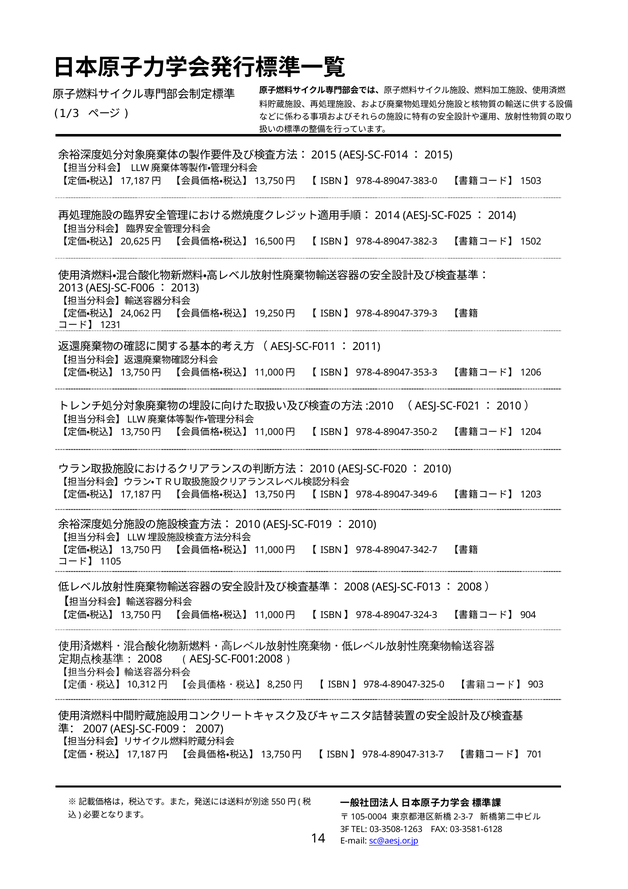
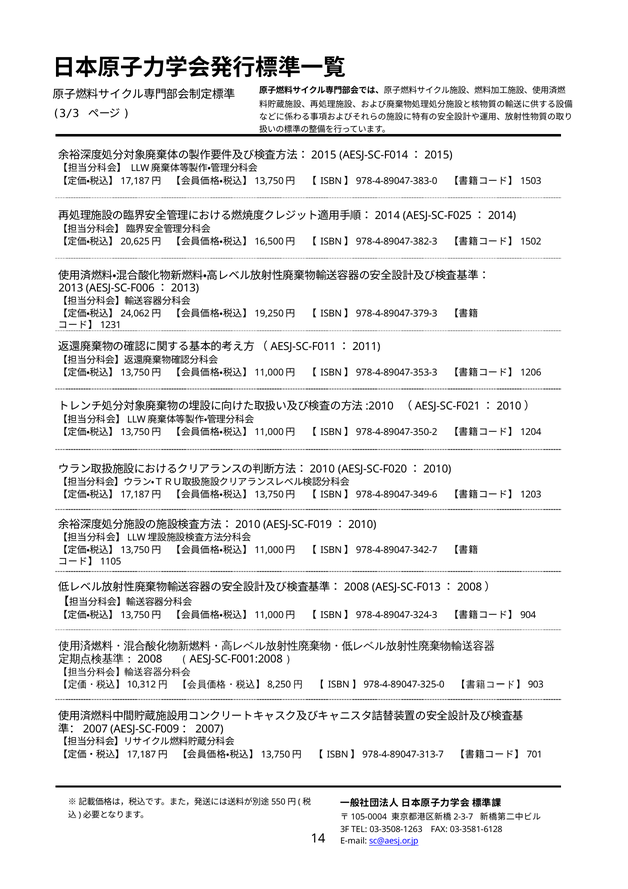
1/3: 1/3 -> 3/3
